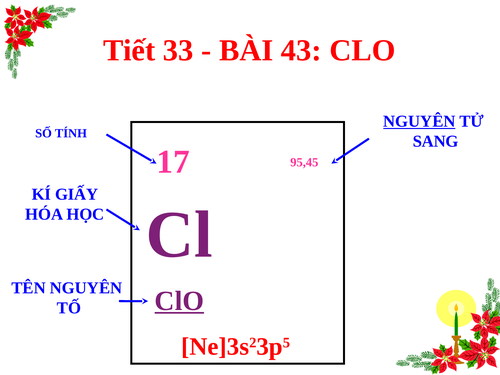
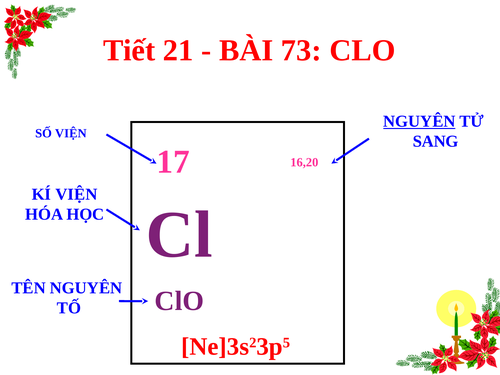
33: 33 -> 21
43: 43 -> 73
SỐ TÍNH: TÍNH -> VIỆN
95,45: 95,45 -> 16,20
KÍ GIẤY: GIẤY -> VIỆN
ClO at (179, 301) underline: present -> none
